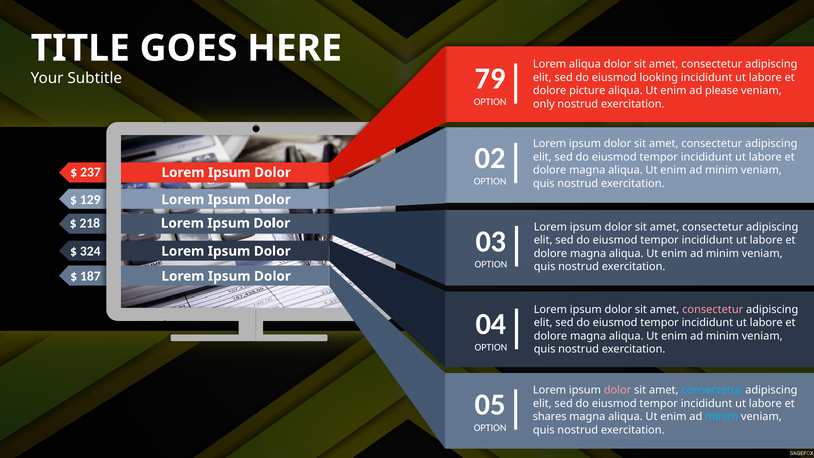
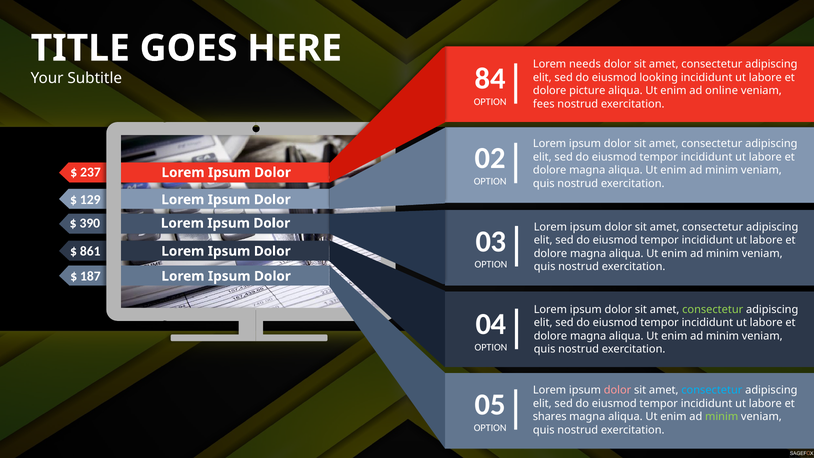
Lorem aliqua: aliqua -> needs
79: 79 -> 84
please: please -> online
only: only -> fees
218: 218 -> 390
324: 324 -> 861
consectetur at (713, 309) colour: pink -> light green
minim at (722, 417) colour: light blue -> light green
